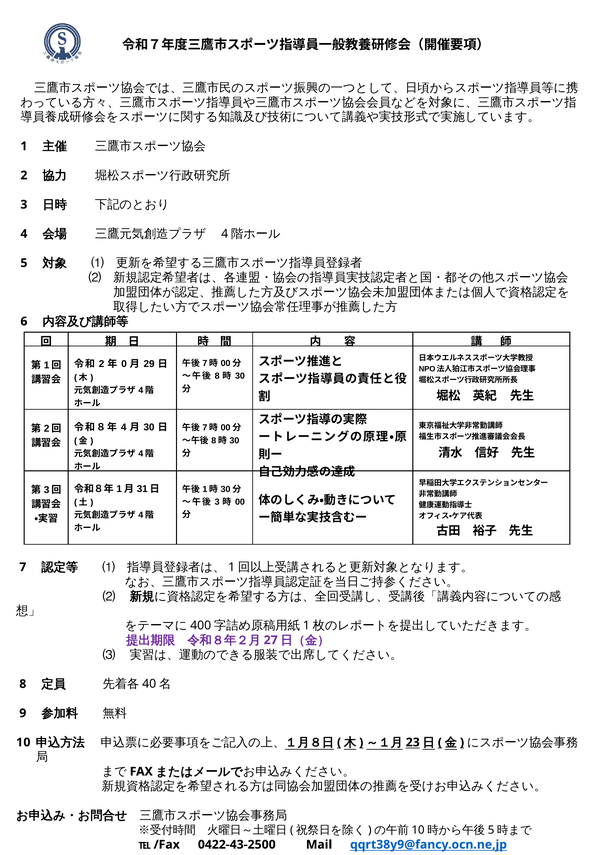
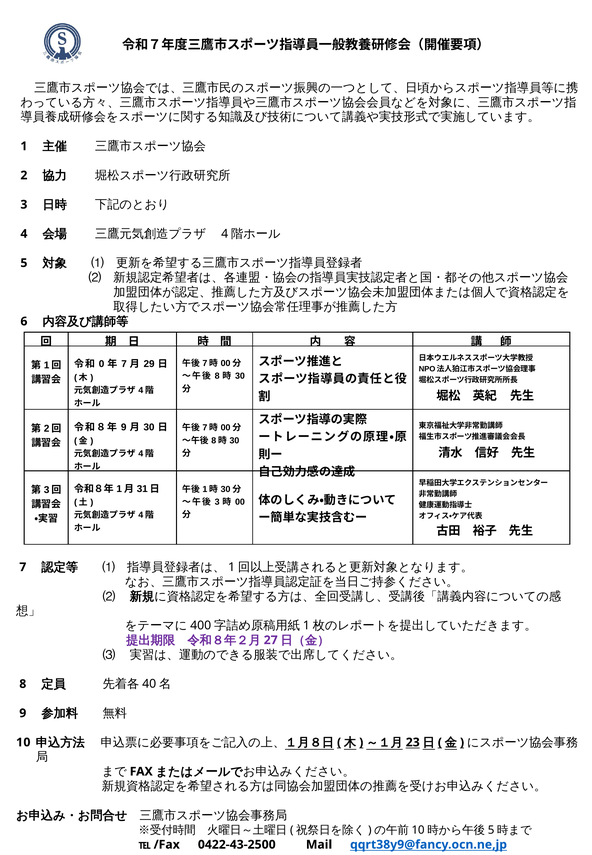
2 at (102, 364): 2 -> 0
0 at (124, 364): 0 -> 7
4 at (124, 427): 4 -> 9
